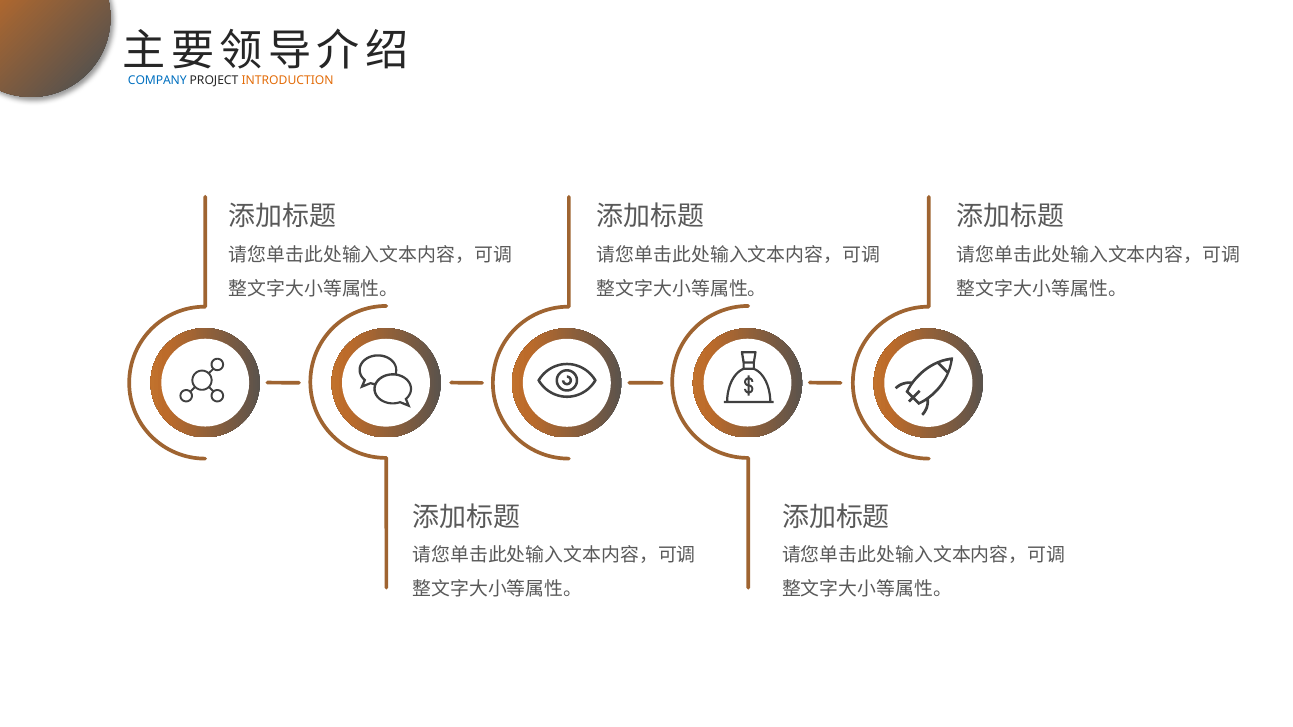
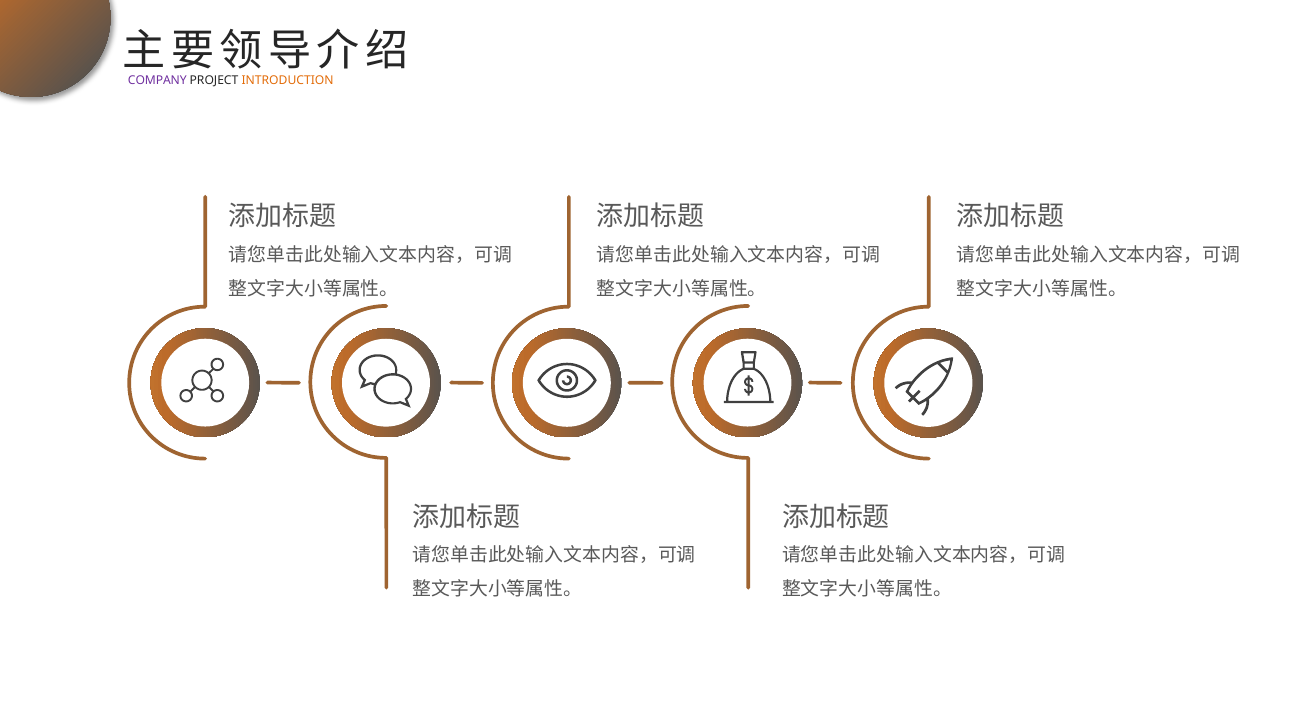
COMPANY colour: blue -> purple
